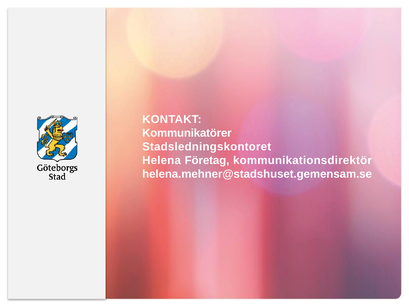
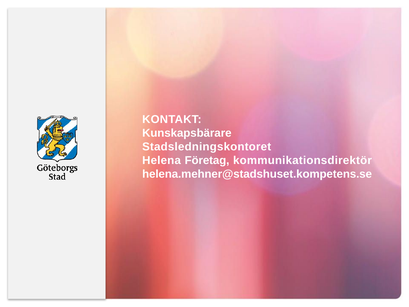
Kommunikatörer: Kommunikatörer -> Kunskapsbärare
helena.mehner@stadshuset.gemensam.se: helena.mehner@stadshuset.gemensam.se -> helena.mehner@stadshuset.kompetens.se
